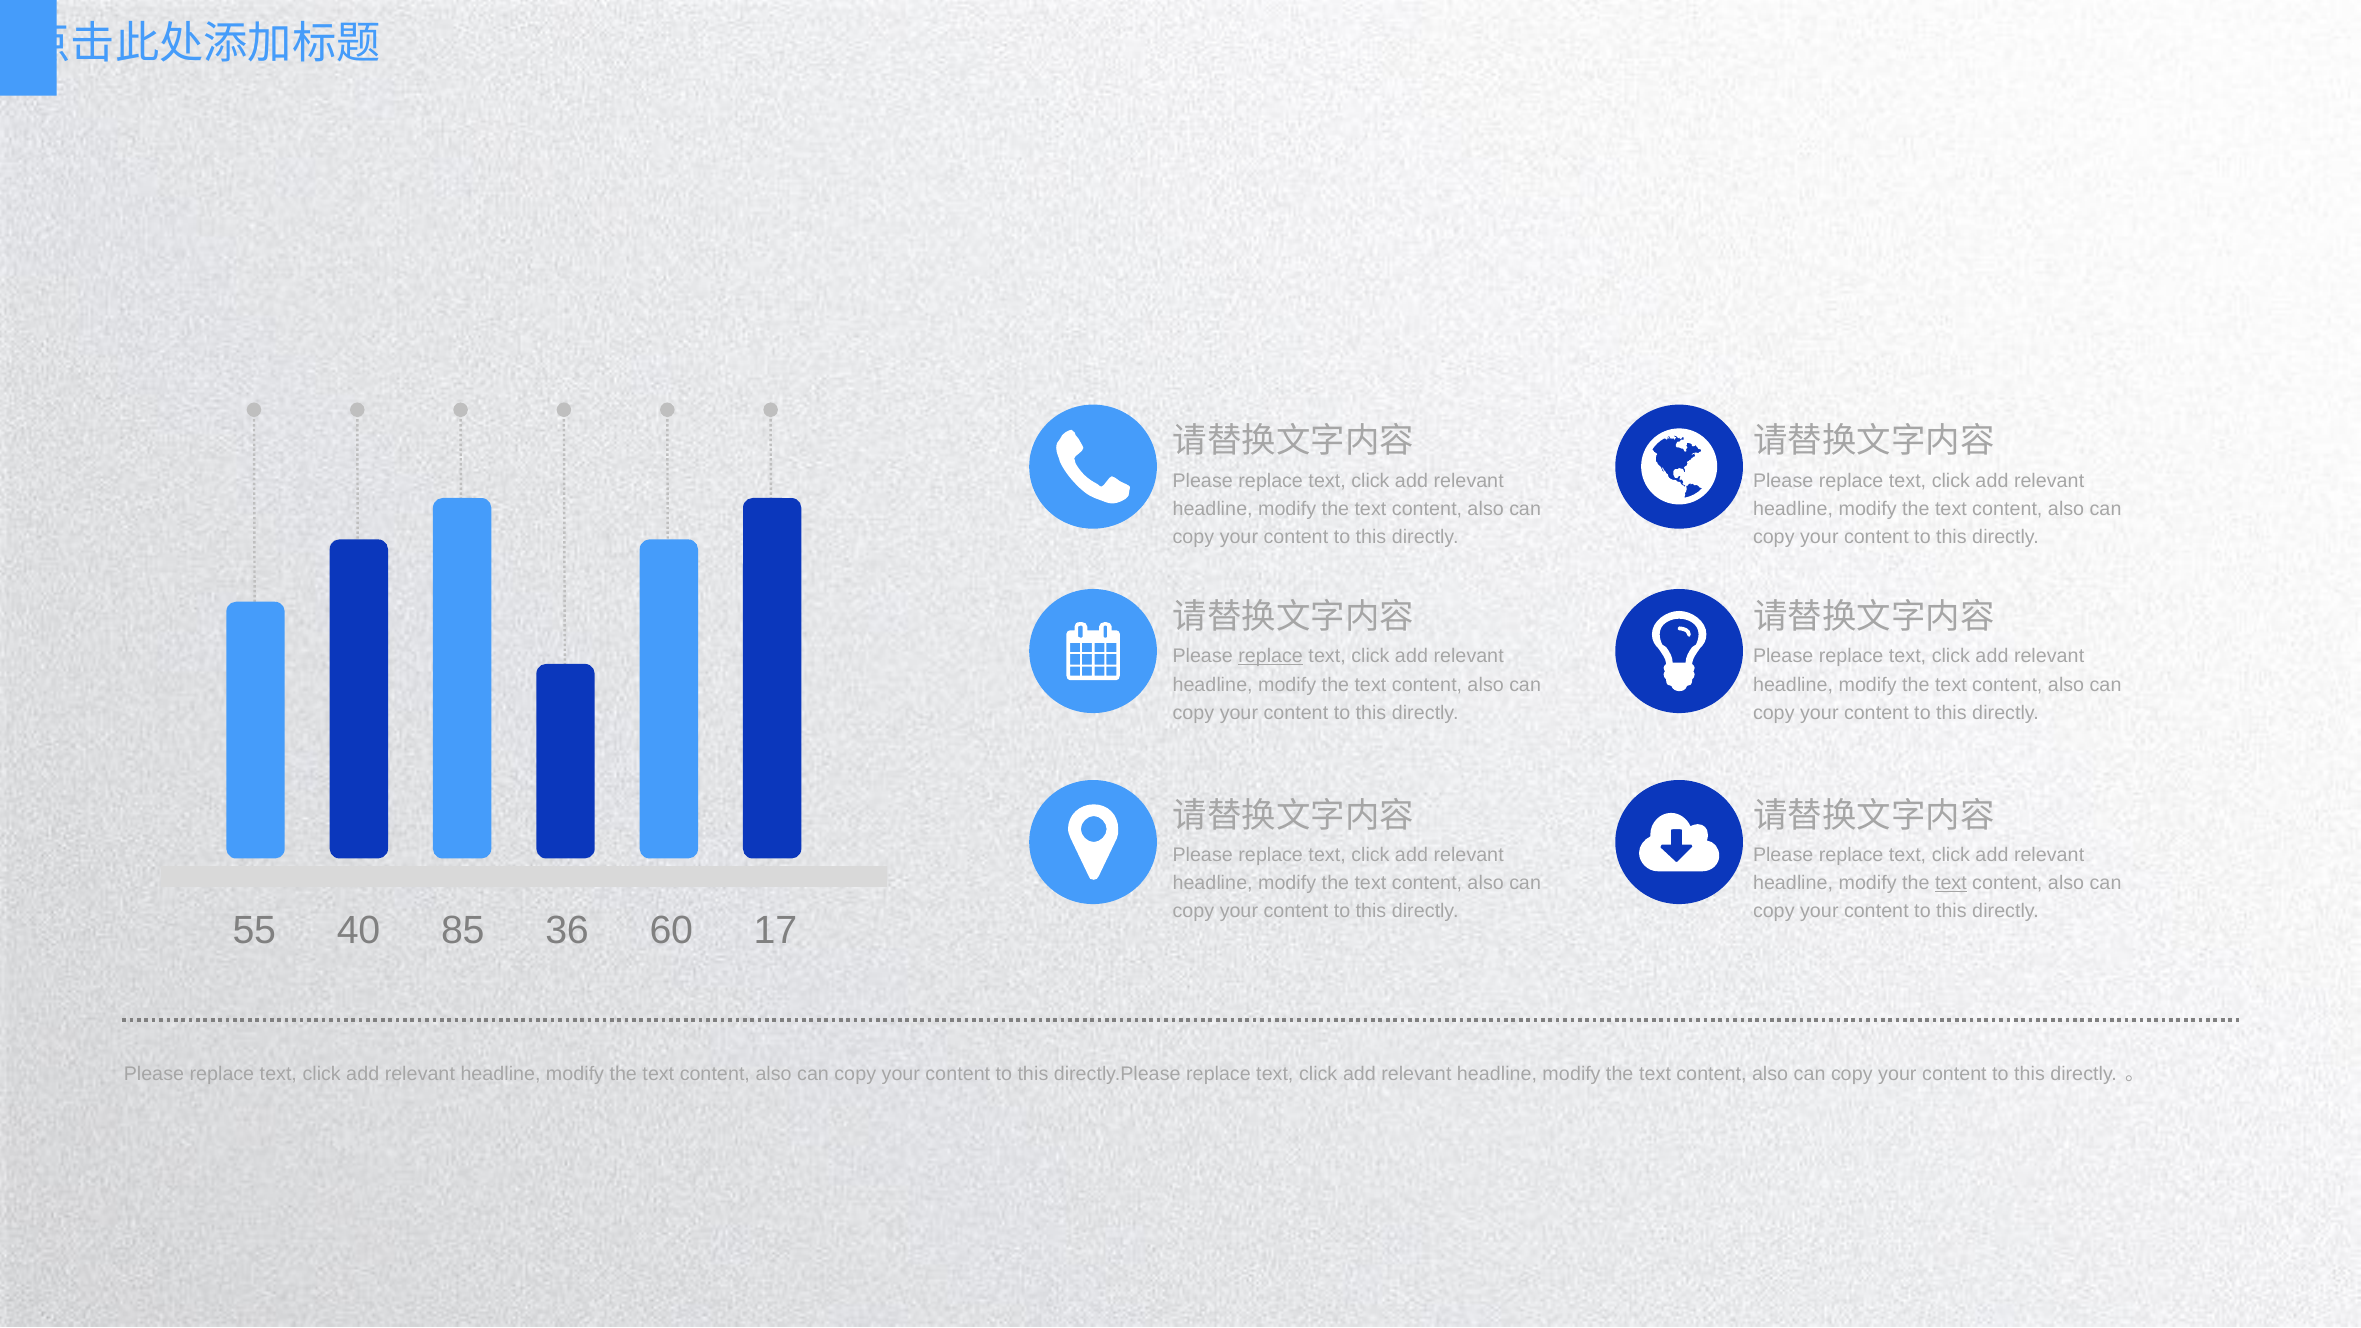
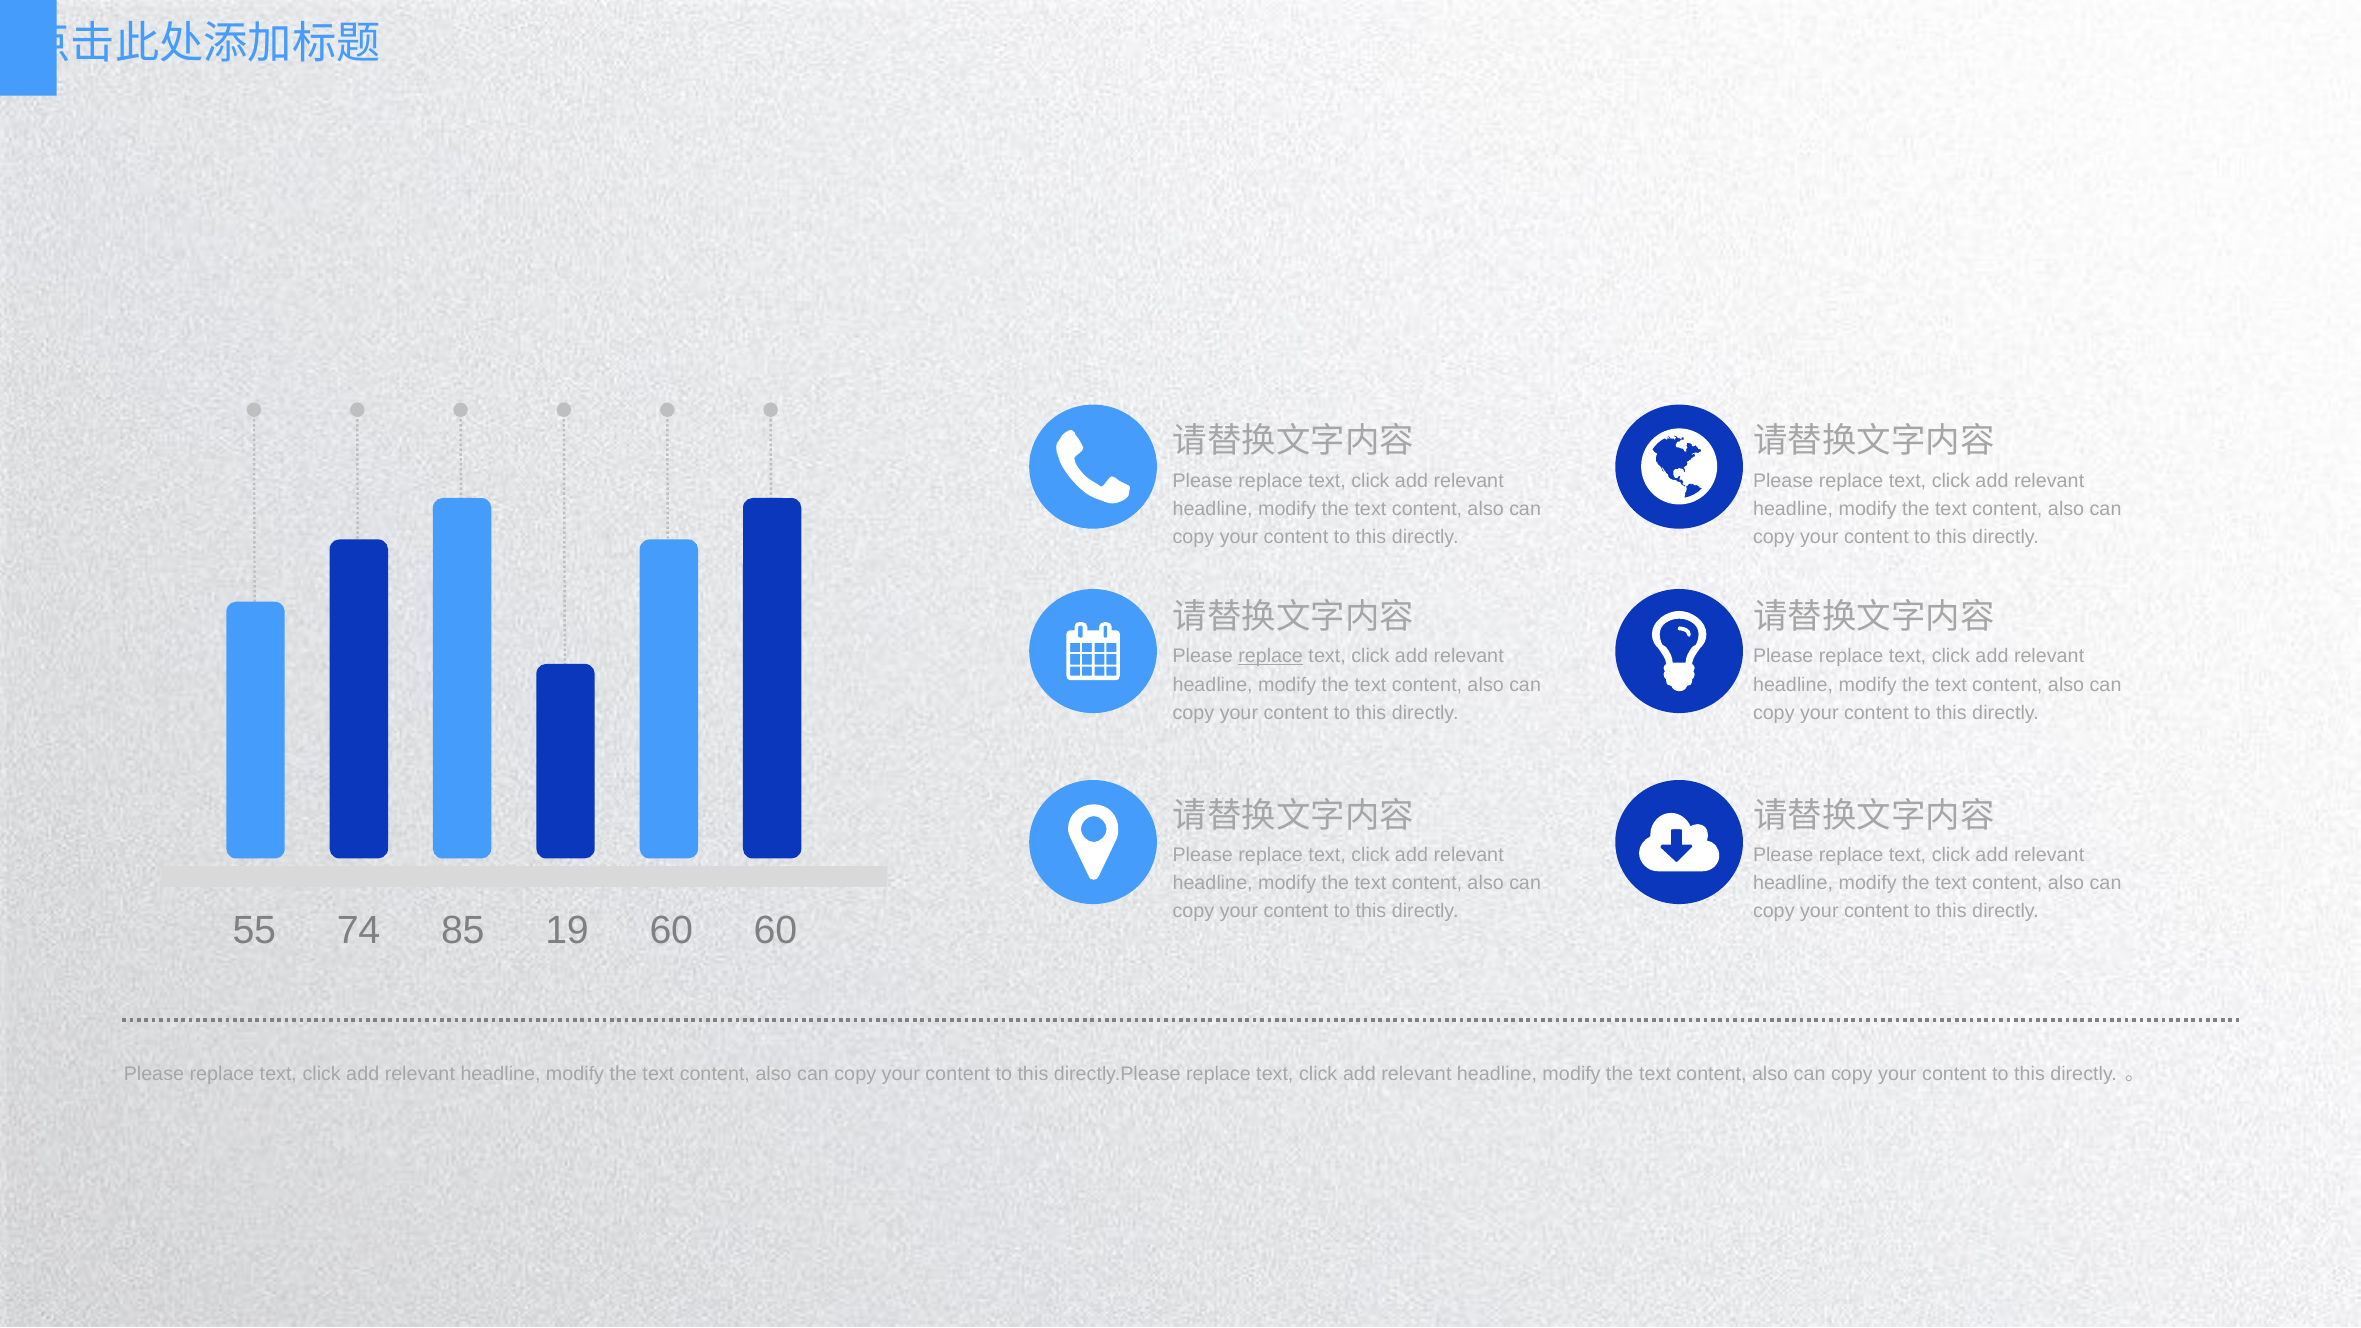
text at (1951, 883) underline: present -> none
40: 40 -> 74
36: 36 -> 19
60 17: 17 -> 60
